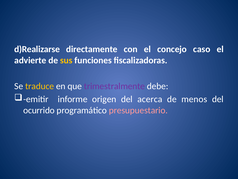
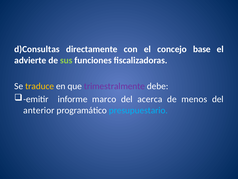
d)Realizarse: d)Realizarse -> d)Consultas
caso: caso -> base
sus colour: yellow -> light green
origen: origen -> marco
ocurrido: ocurrido -> anterior
presupuestario colour: pink -> light blue
